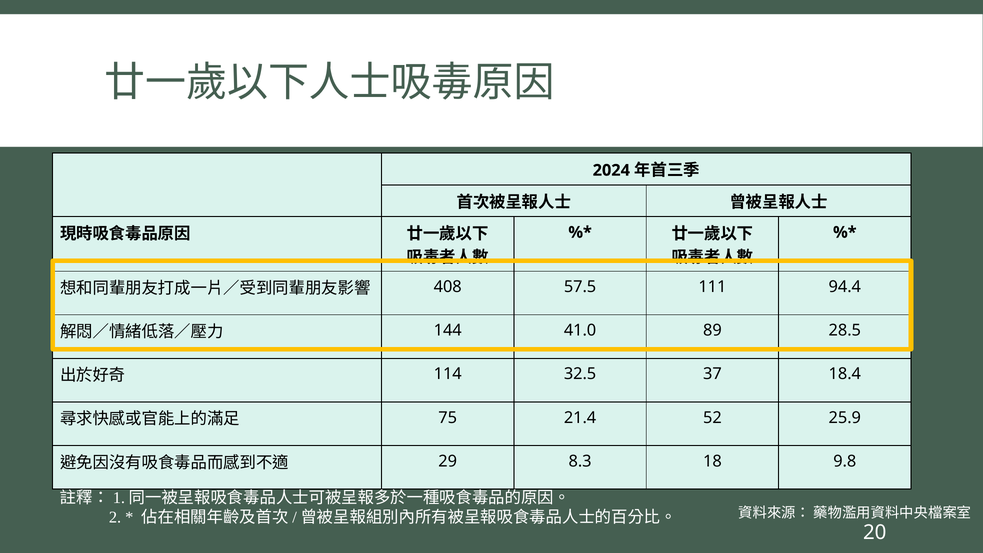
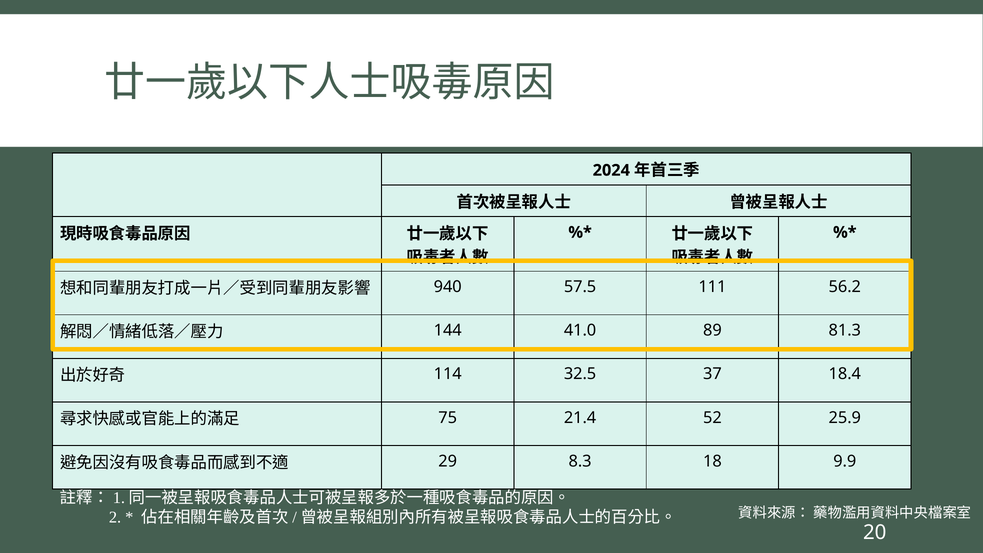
408: 408 -> 940
94.4: 94.4 -> 56.2
28.5: 28.5 -> 81.3
9.8: 9.8 -> 9.9
